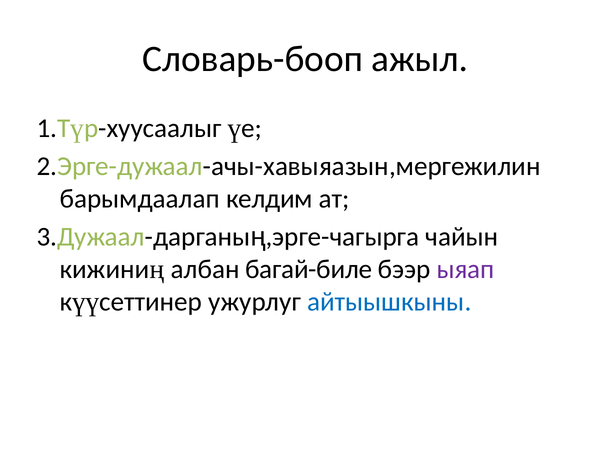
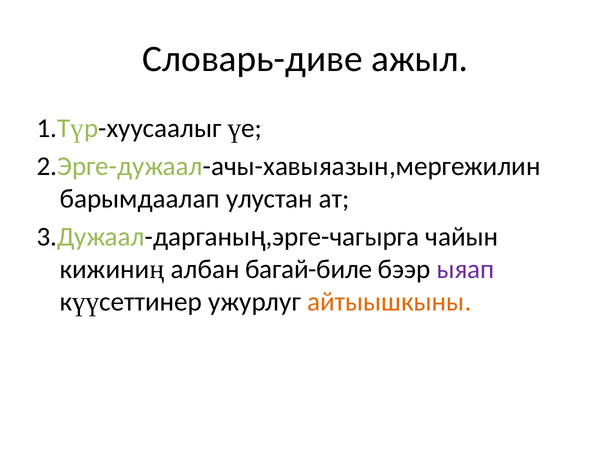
Словарь-бооп: Словарь-бооп -> Словарь-диве
келдим: келдим -> улустан
айтыышкыны colour: blue -> orange
